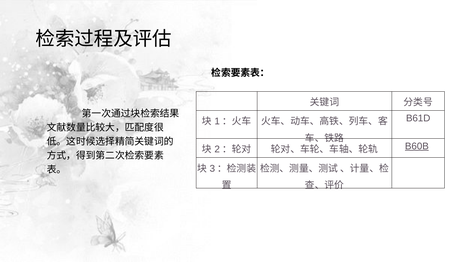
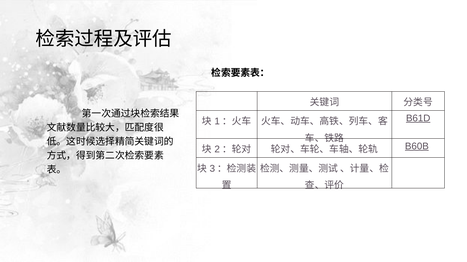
B61D underline: none -> present
